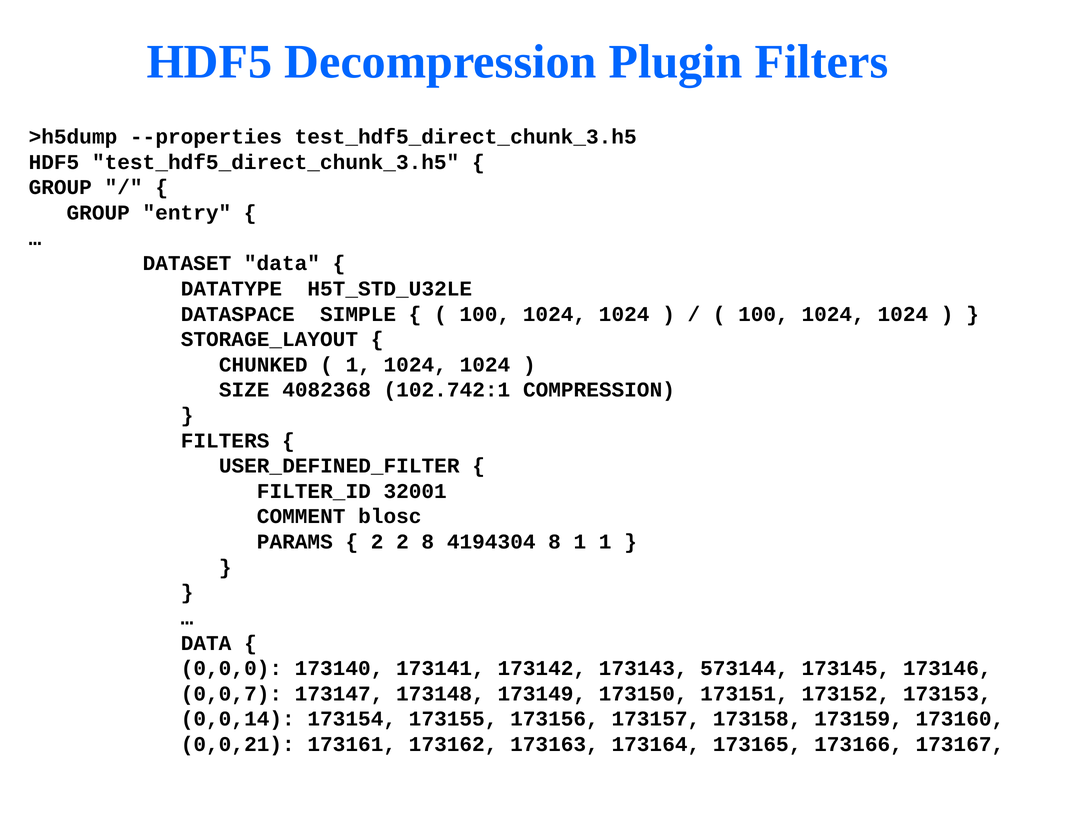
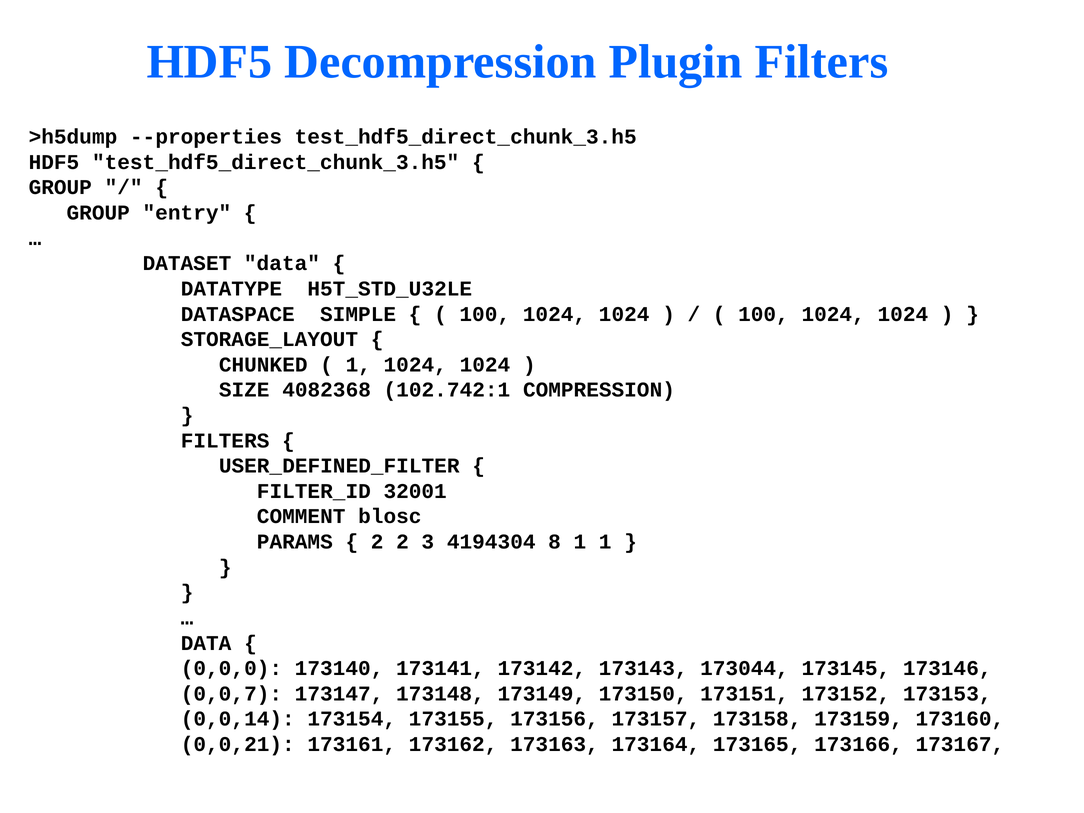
2 8: 8 -> 3
573144: 573144 -> 173044
